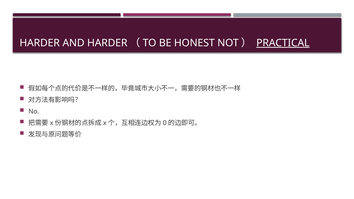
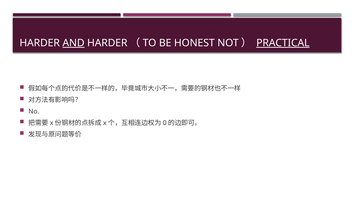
AND underline: none -> present
